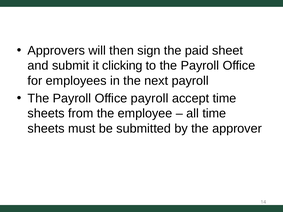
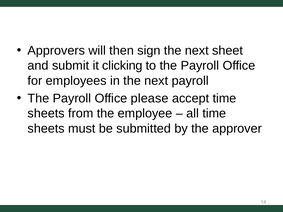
sign the paid: paid -> next
Office payroll: payroll -> please
